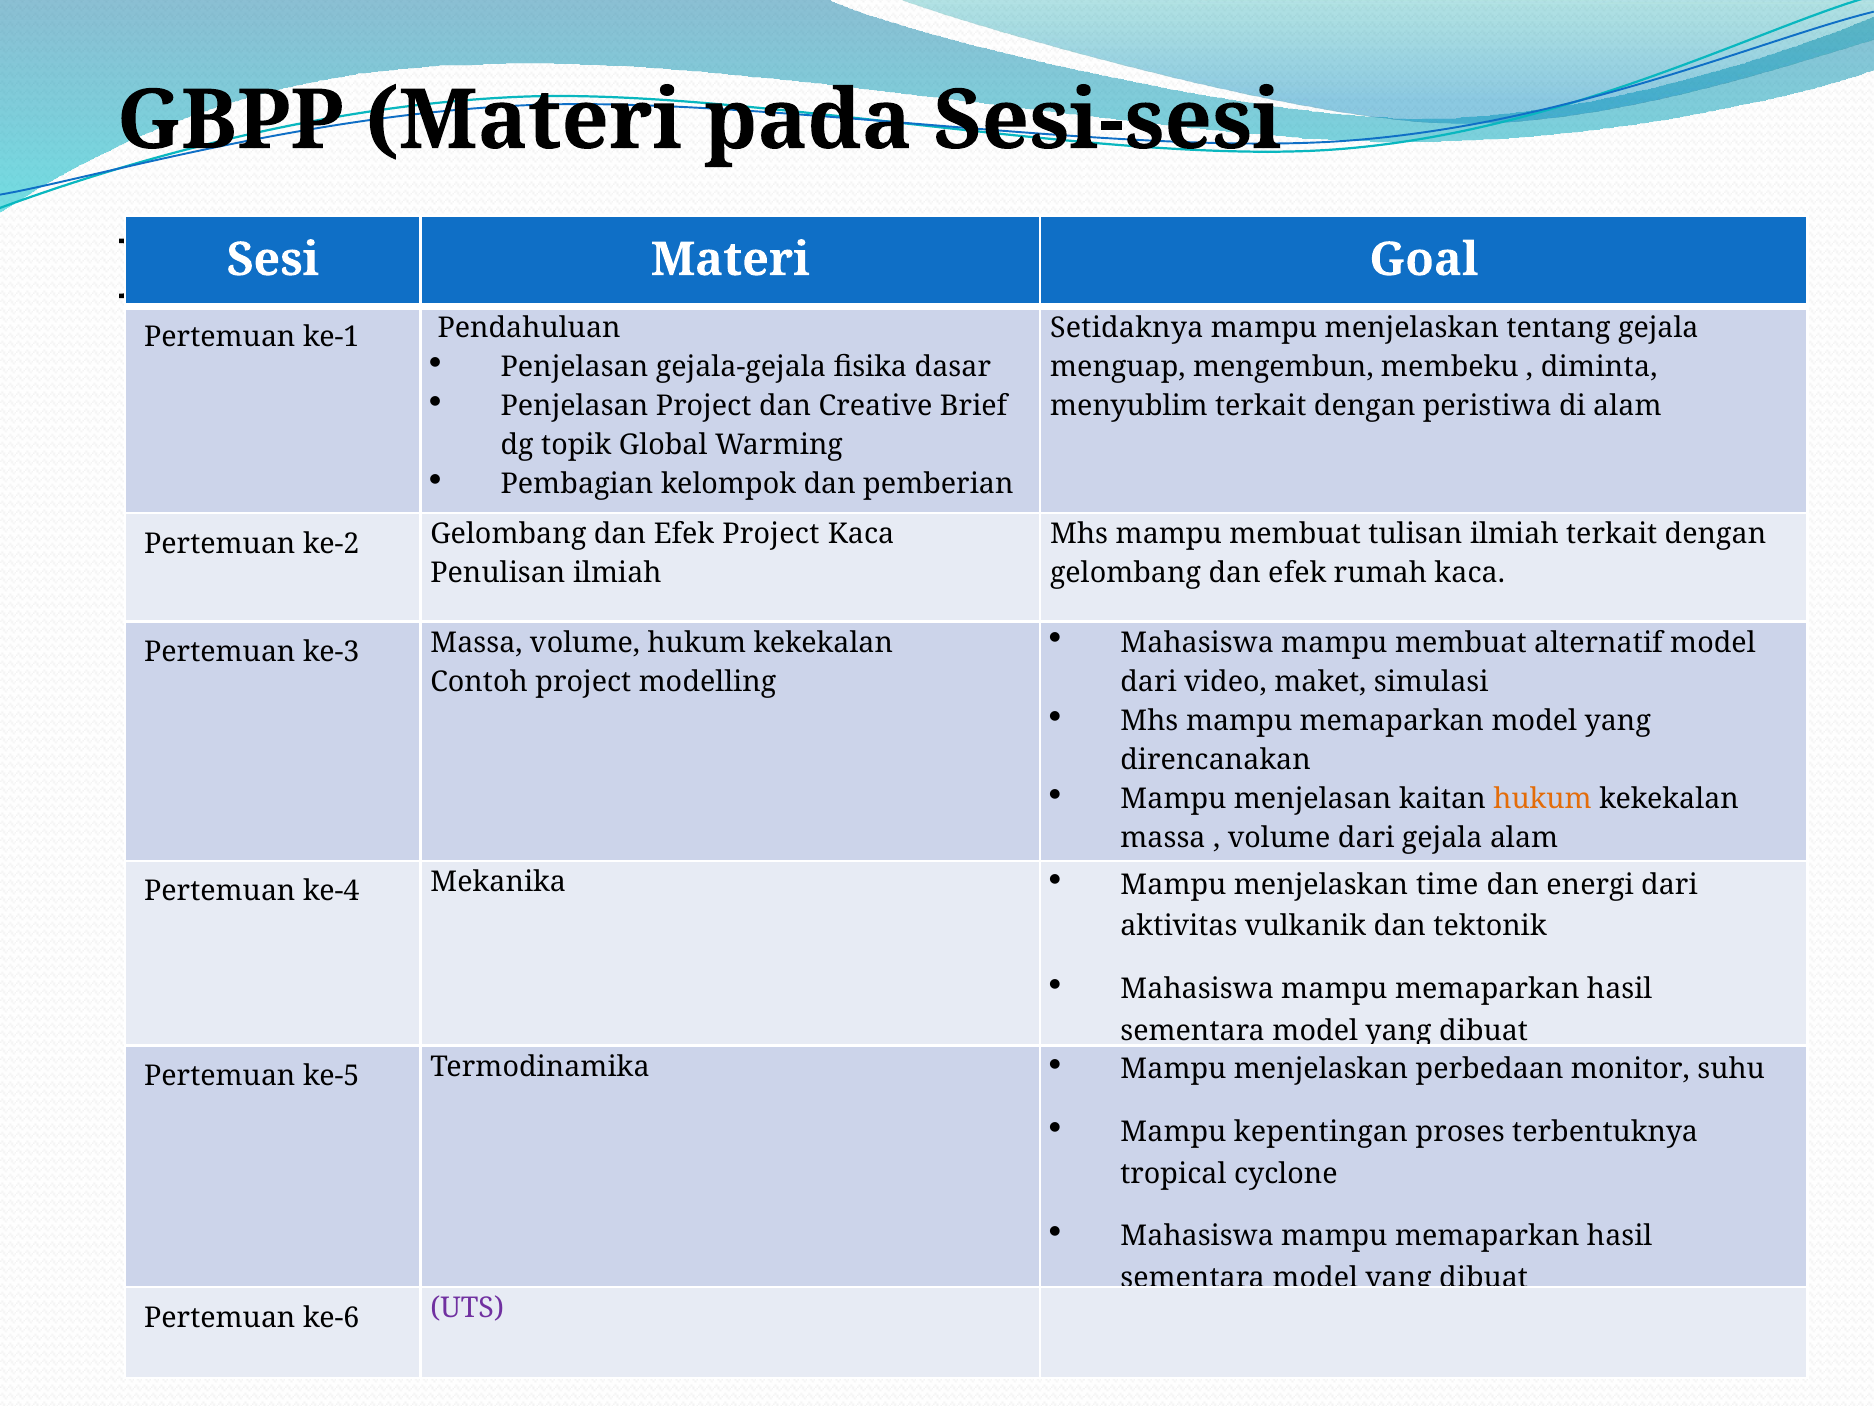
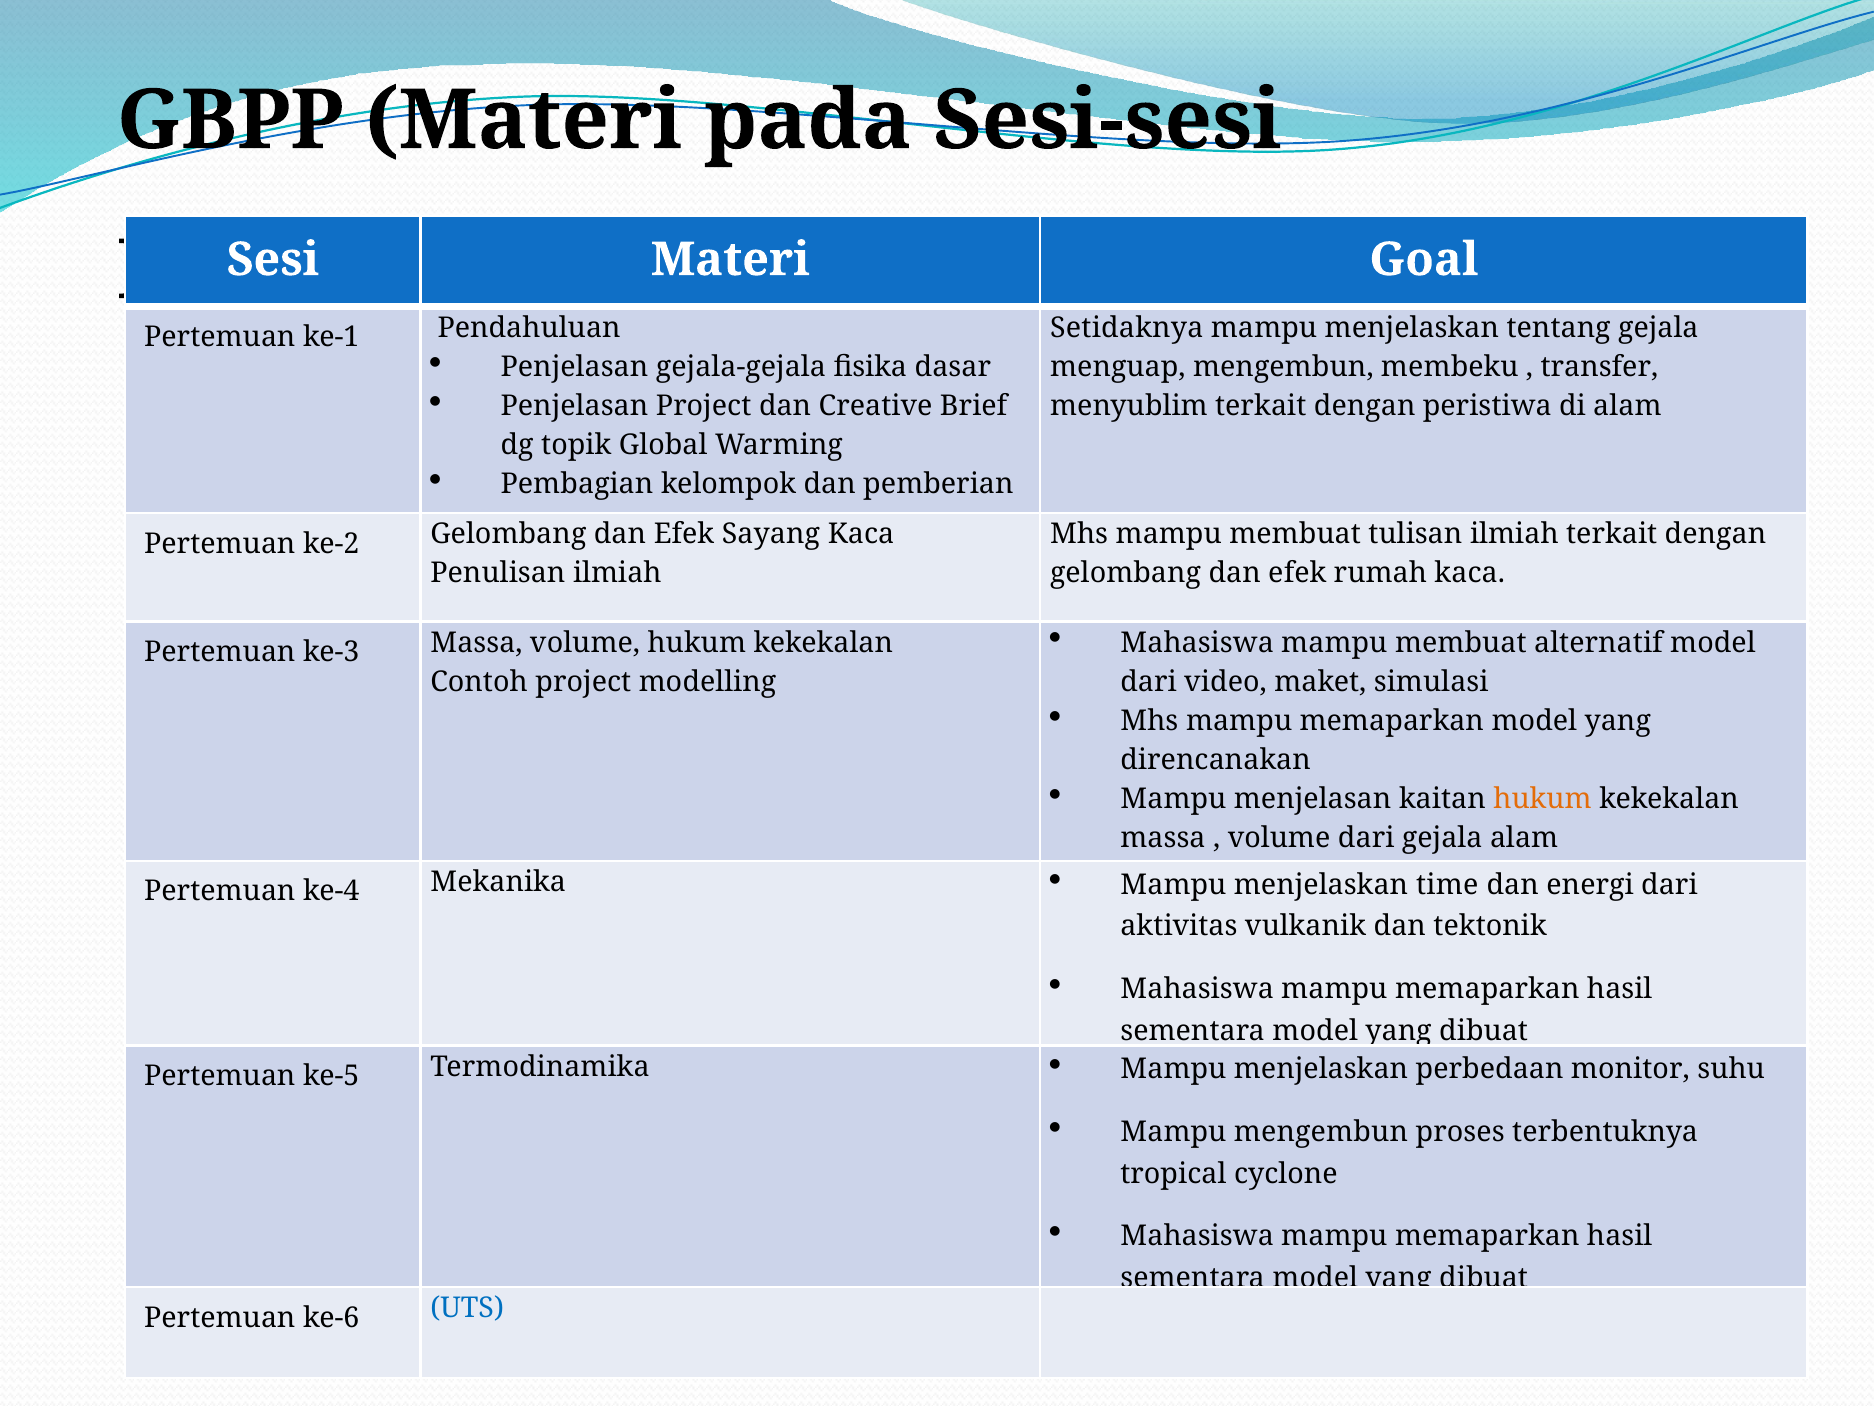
diminta: diminta -> transfer
Efek Project: Project -> Sayang
Mampu kepentingan: kepentingan -> mengembun
UTS colour: purple -> blue
